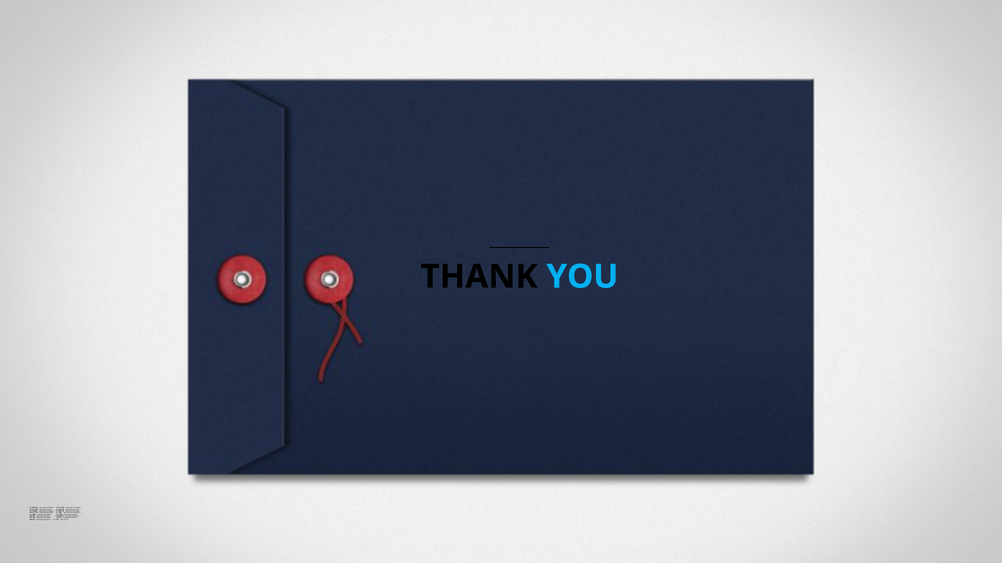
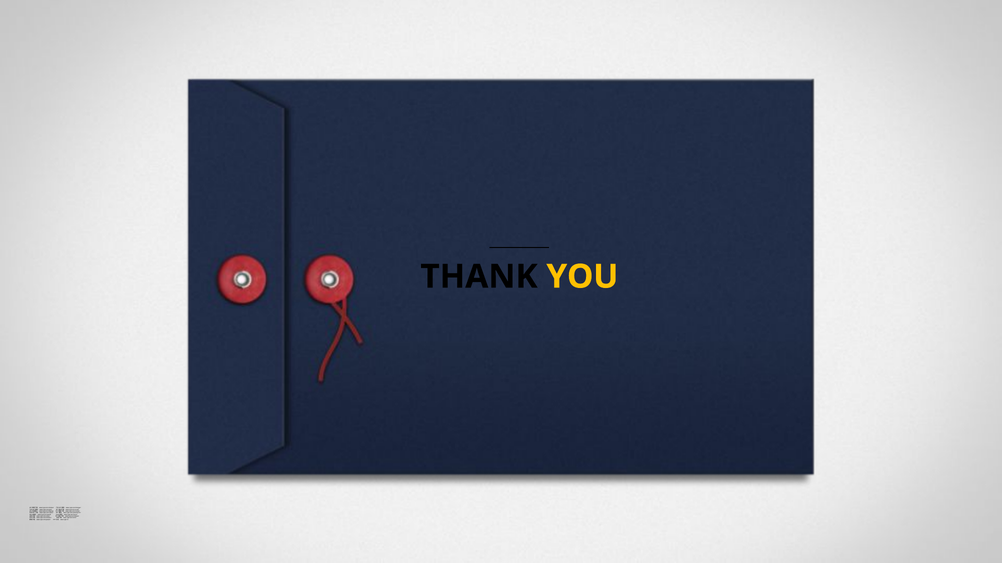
YOU colour: light blue -> yellow
